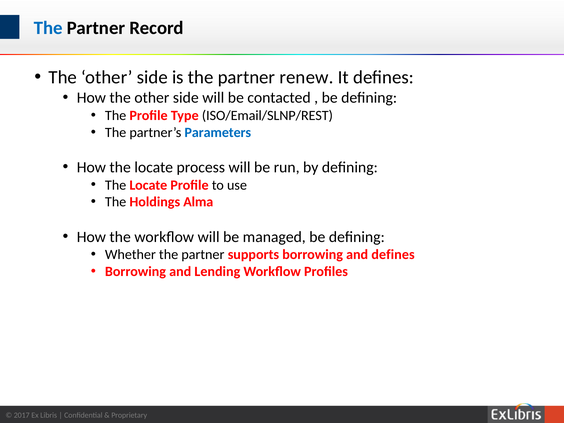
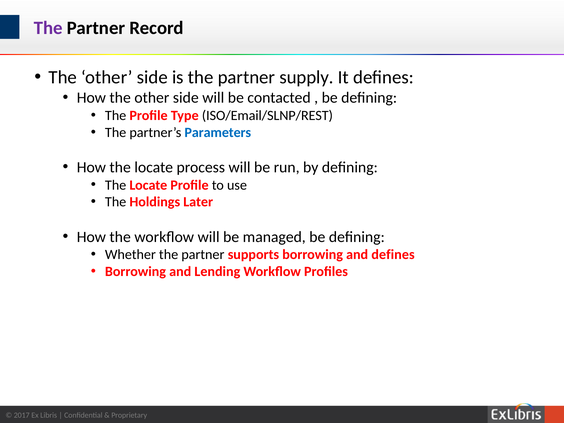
The at (48, 28) colour: blue -> purple
renew: renew -> supply
Alma: Alma -> Later
